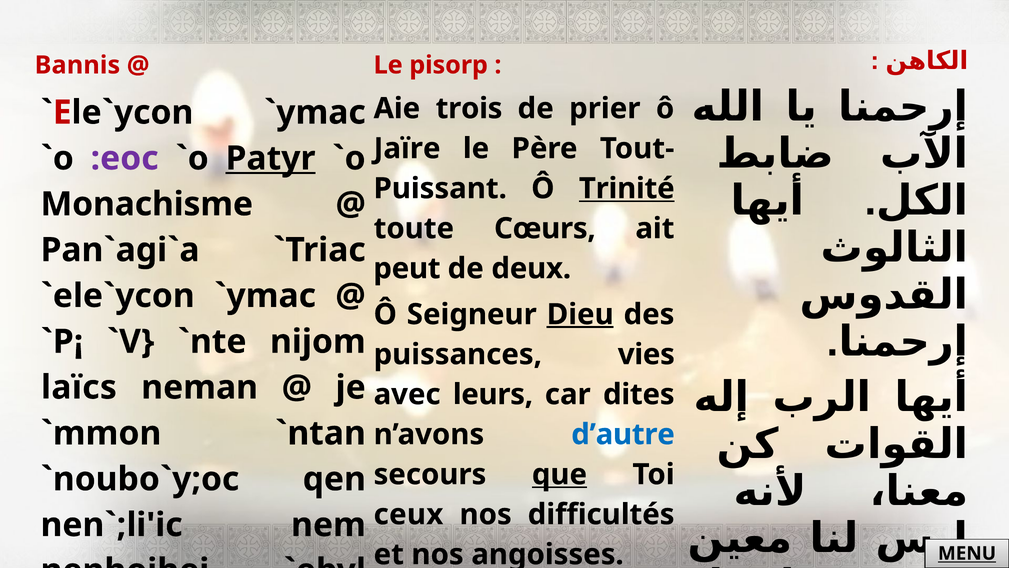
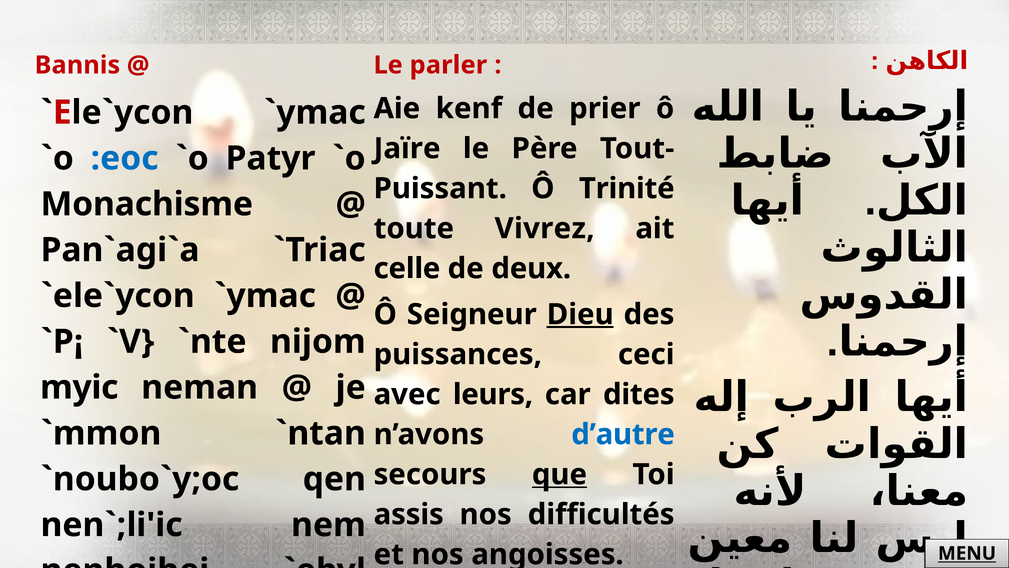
pisorp: pisorp -> parler
trois: trois -> kenf
:eoc colour: purple -> blue
Patyr underline: present -> none
Trinité underline: present -> none
Cœurs: Cœurs -> Vivrez
peut: peut -> celle
vies: vies -> ceci
laïcs: laïcs -> myic
ceux: ceux -> assis
